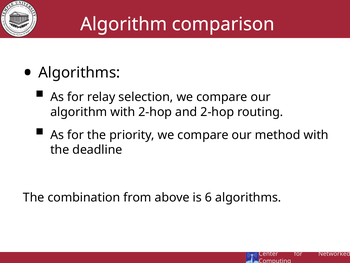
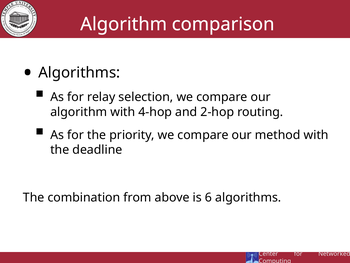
with 2-hop: 2-hop -> 4-hop
